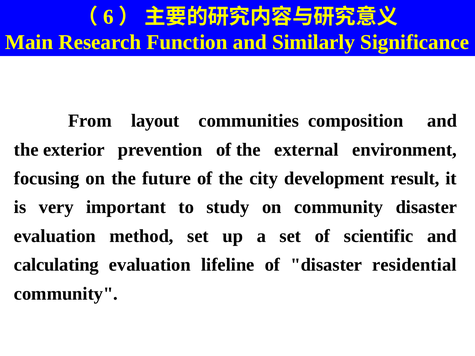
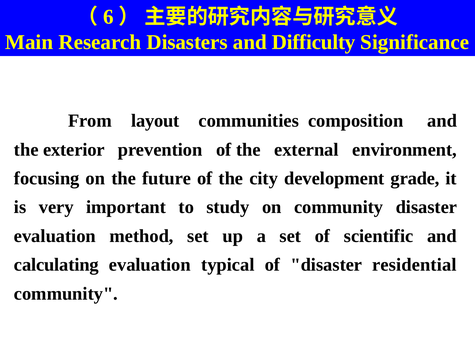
Function: Function -> Disasters
Similarly: Similarly -> Difficulty
result: result -> grade
lifeline: lifeline -> typical
